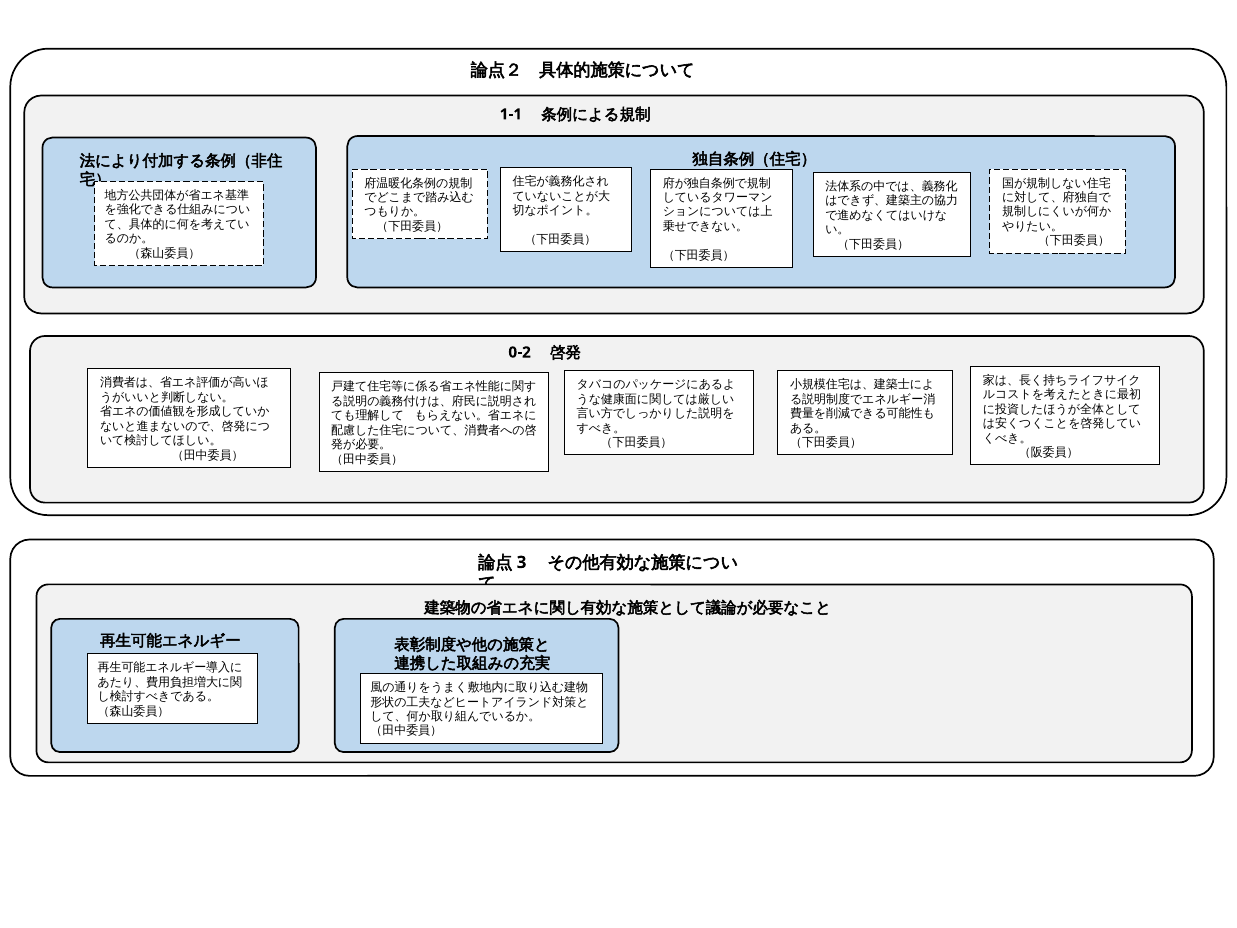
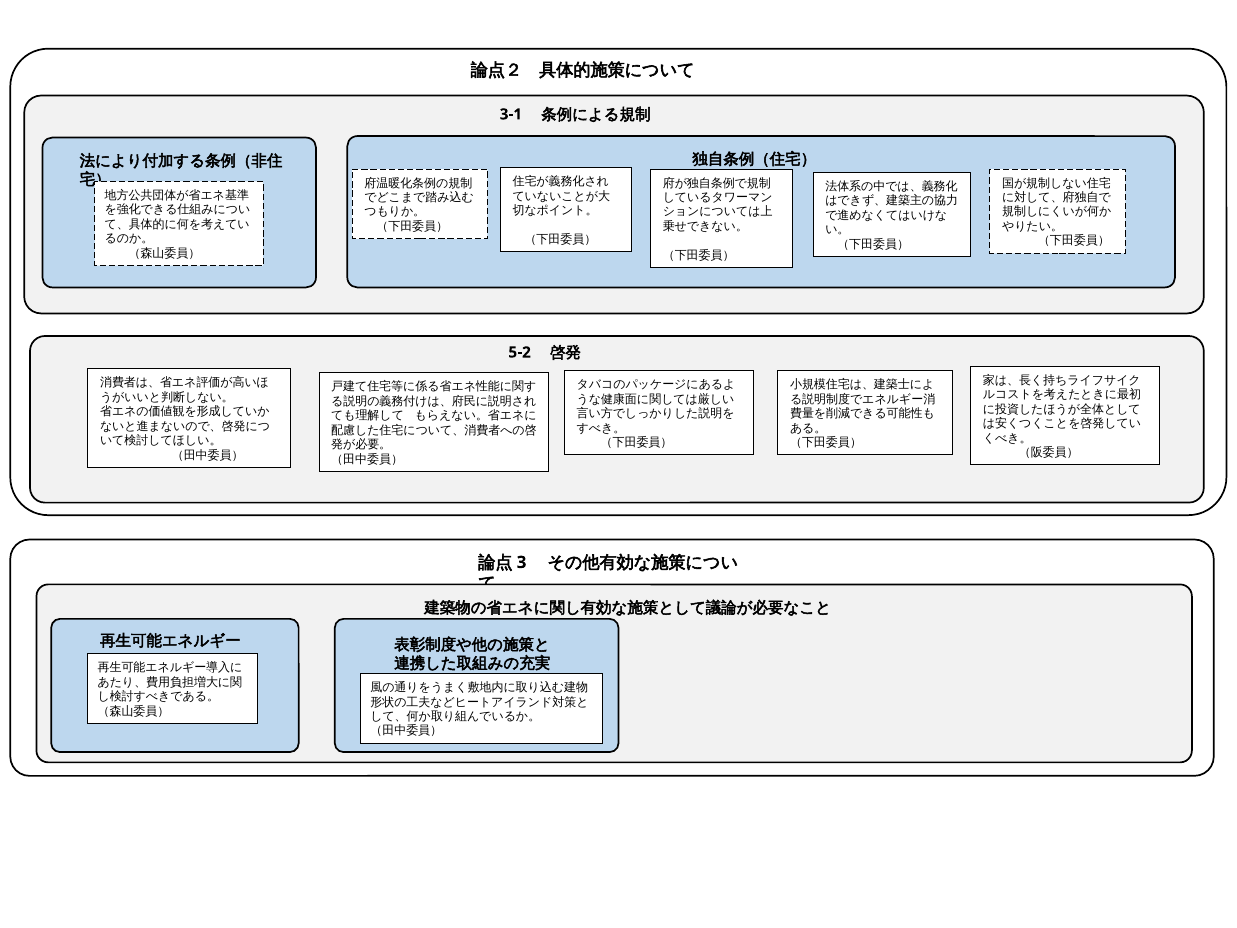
1-1: 1-1 -> 3-1
0-2: 0-2 -> 5-2
